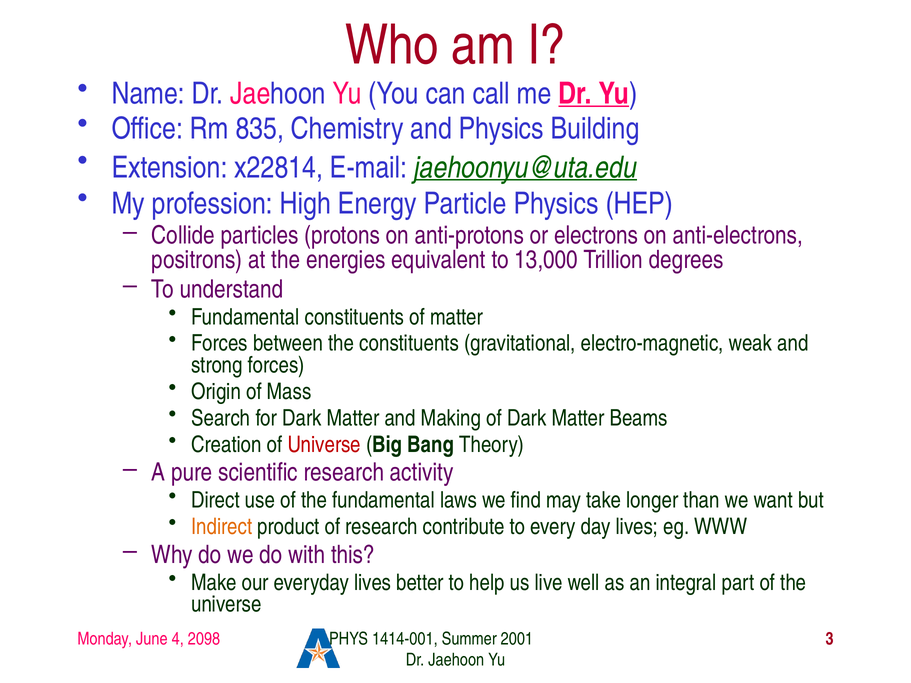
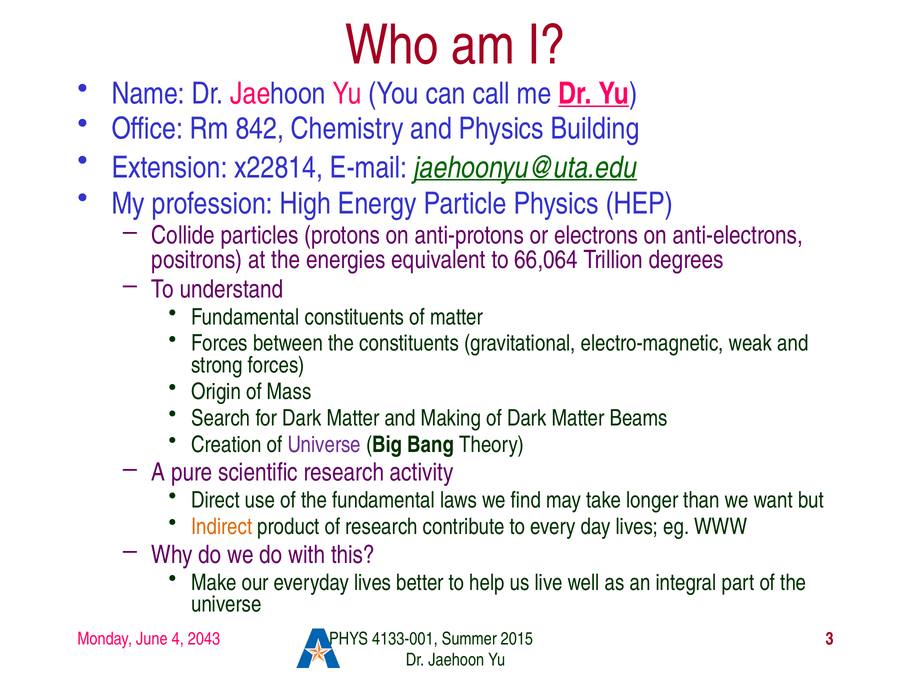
835: 835 -> 842
13,000: 13,000 -> 66,064
Universe at (324, 445) colour: red -> purple
2098: 2098 -> 2043
1414-001: 1414-001 -> 4133-001
2001: 2001 -> 2015
